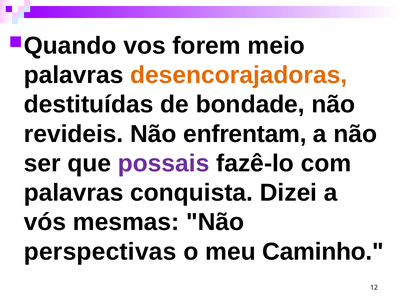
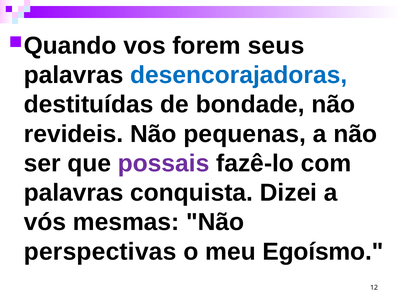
meio: meio -> seus
desencorajadoras colour: orange -> blue
enfrentam: enfrentam -> pequenas
Caminho: Caminho -> Egoísmo
